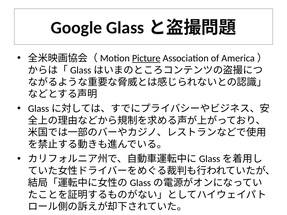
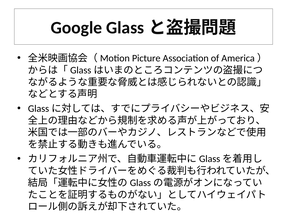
Picture underline: present -> none
